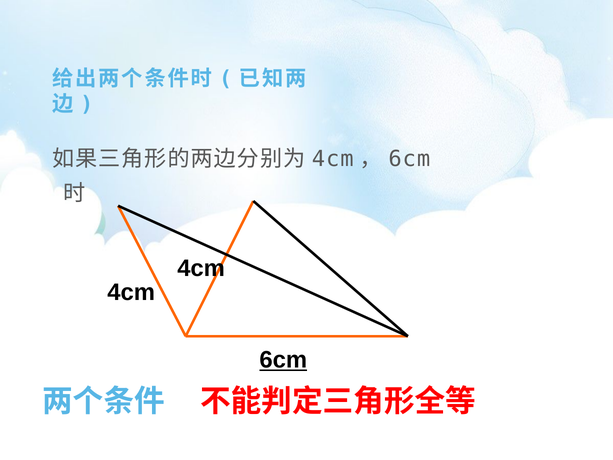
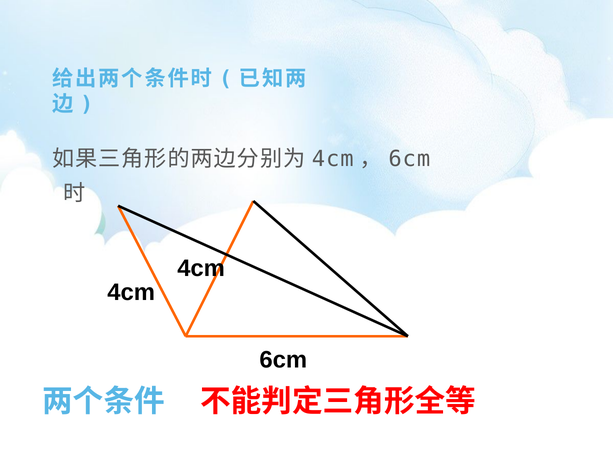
6cm at (283, 360) underline: present -> none
